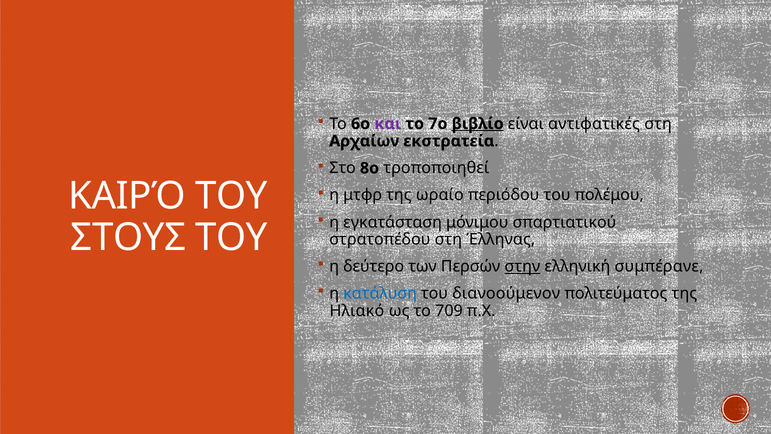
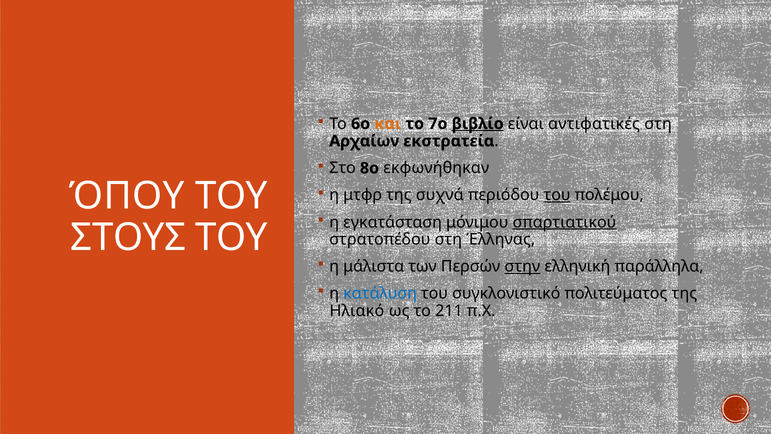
και colour: purple -> orange
τροποποιηθεί: τροποποιηθεί -> εκφωνήθηκαν
ΚΑΙΡΌ: ΚΑΙΡΌ -> ΌΠΟΥ
ωραίο: ωραίο -> συχνά
του at (557, 195) underline: none -> present
σπαρτιατικού underline: none -> present
δεύτερο: δεύτερο -> μάλιστα
συμπέρανε: συμπέρανε -> παράλληλα
διανοούμενον: διανοούμενον -> συγκλονιστικό
709: 709 -> 211
